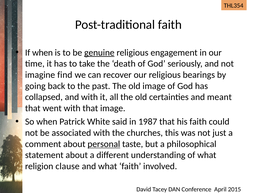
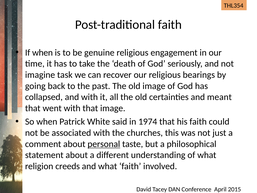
genuine underline: present -> none
find: find -> task
1987: 1987 -> 1974
clause: clause -> creeds
